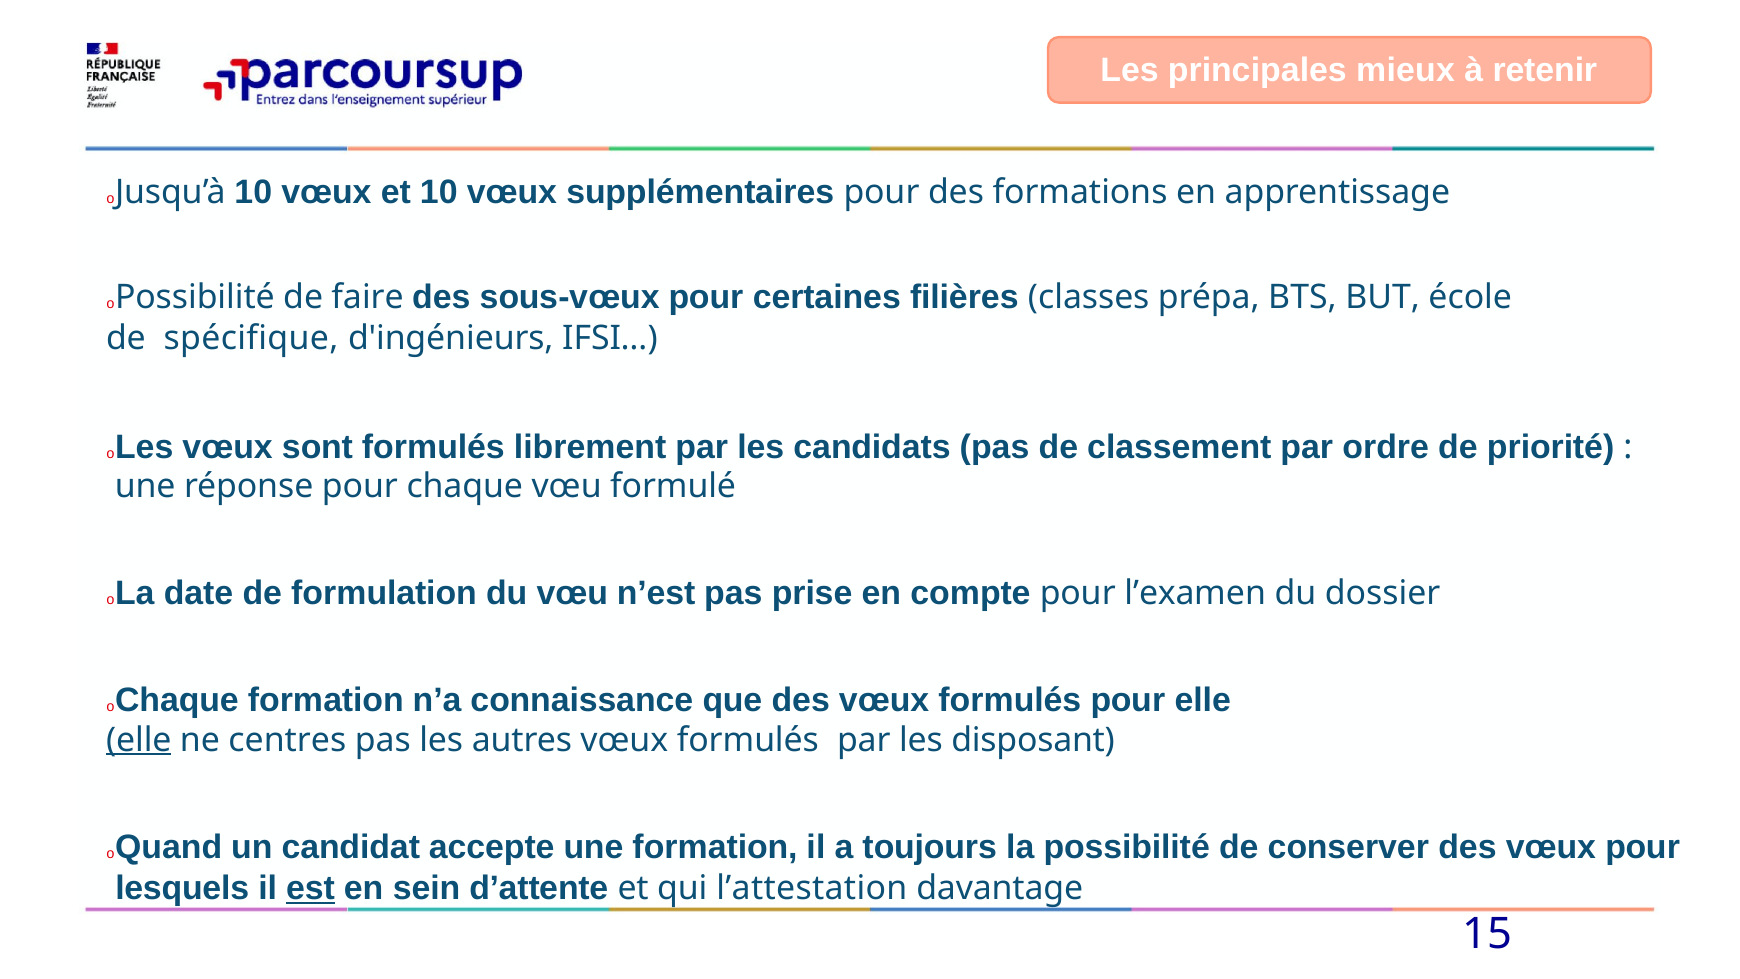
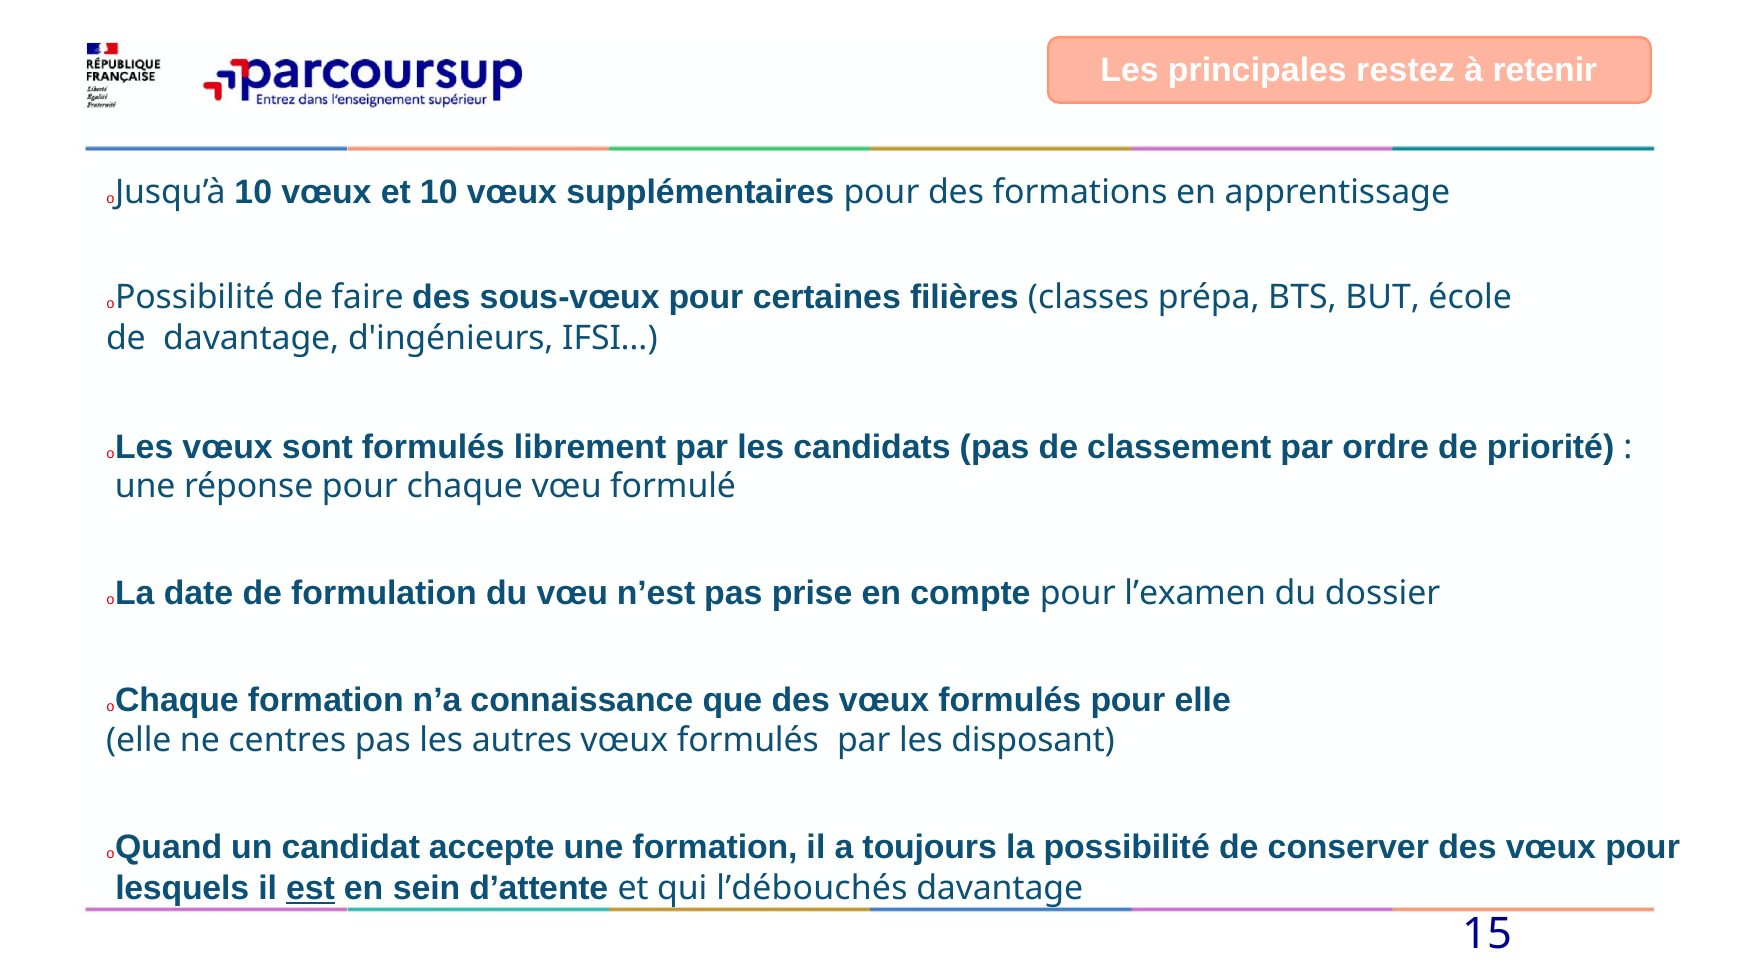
mieux: mieux -> restez
de spécifique: spécifique -> davantage
elle at (139, 740) underline: present -> none
l’attestation: l’attestation -> l’débouchés
